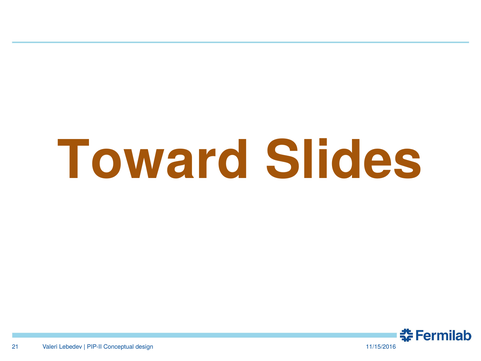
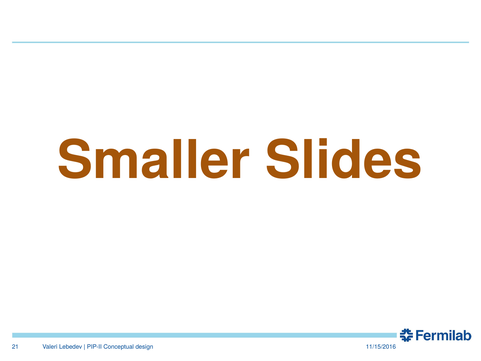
Toward: Toward -> Smaller
